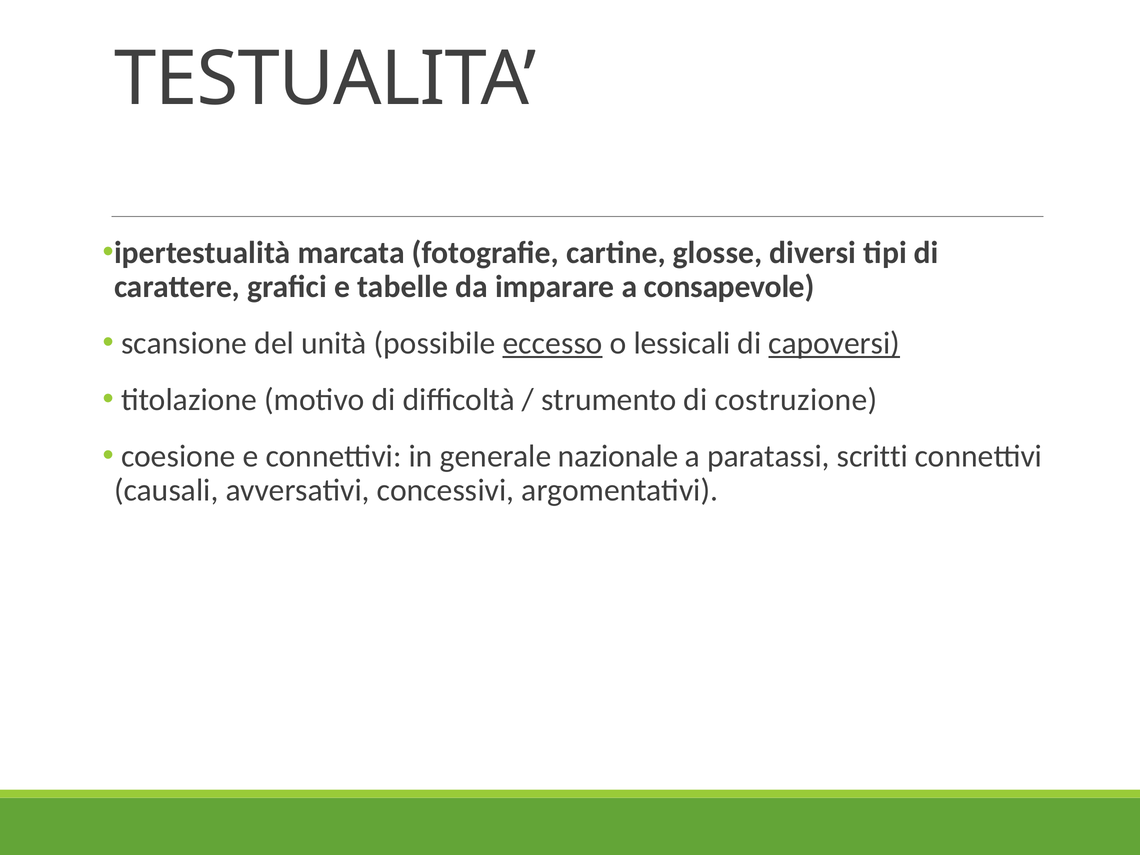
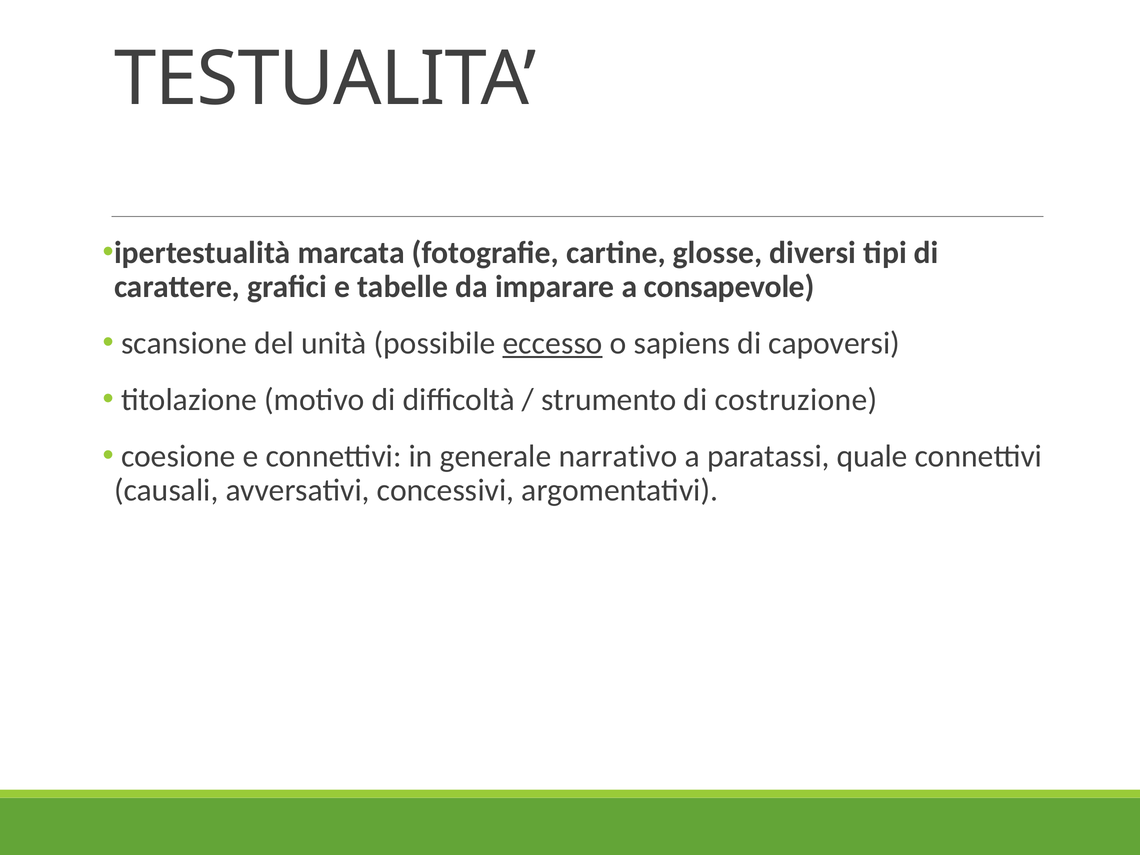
lessicali: lessicali -> sapiens
capoversi underline: present -> none
nazionale: nazionale -> narrativo
scritti: scritti -> quale
